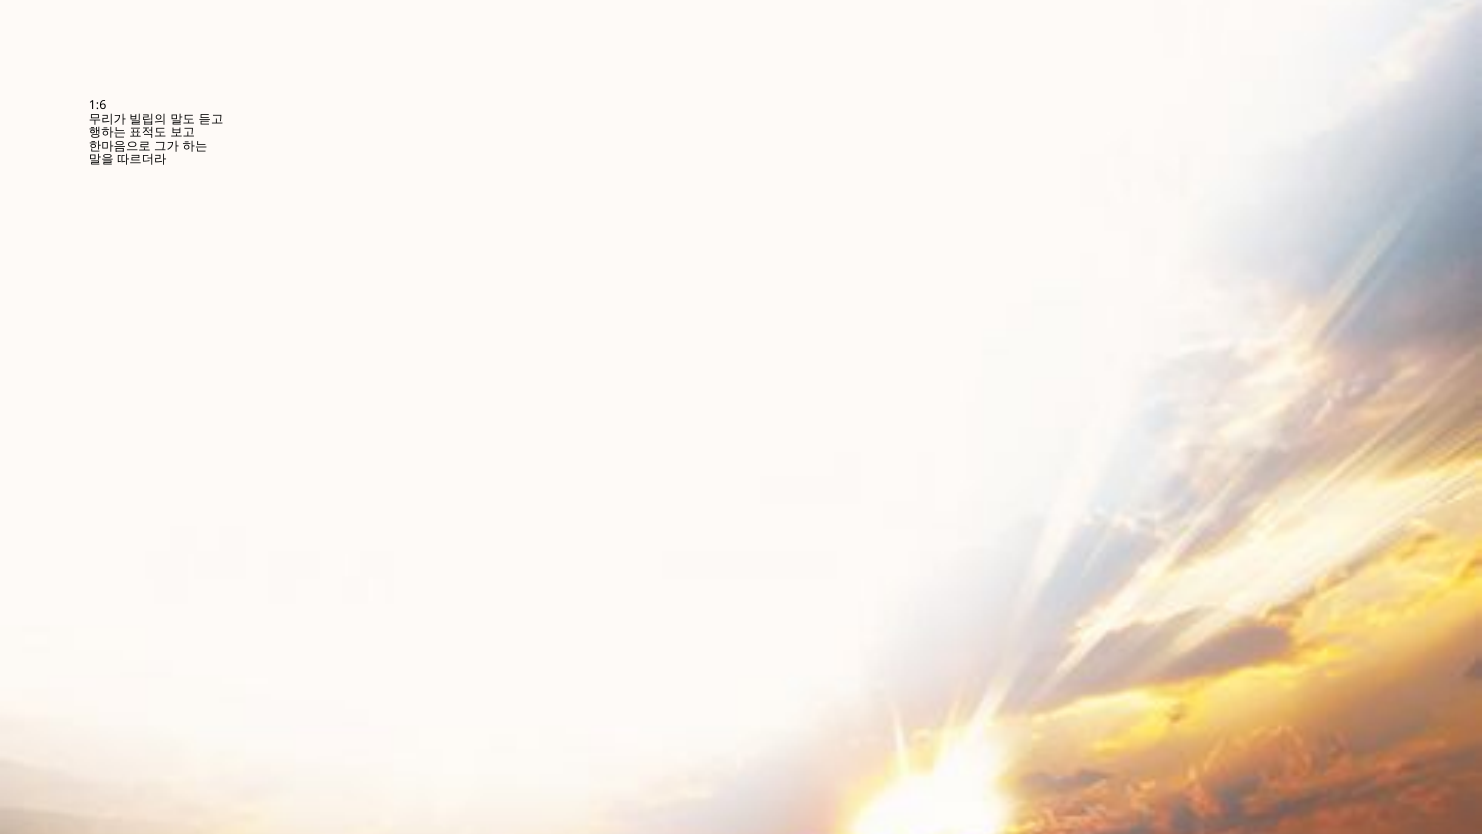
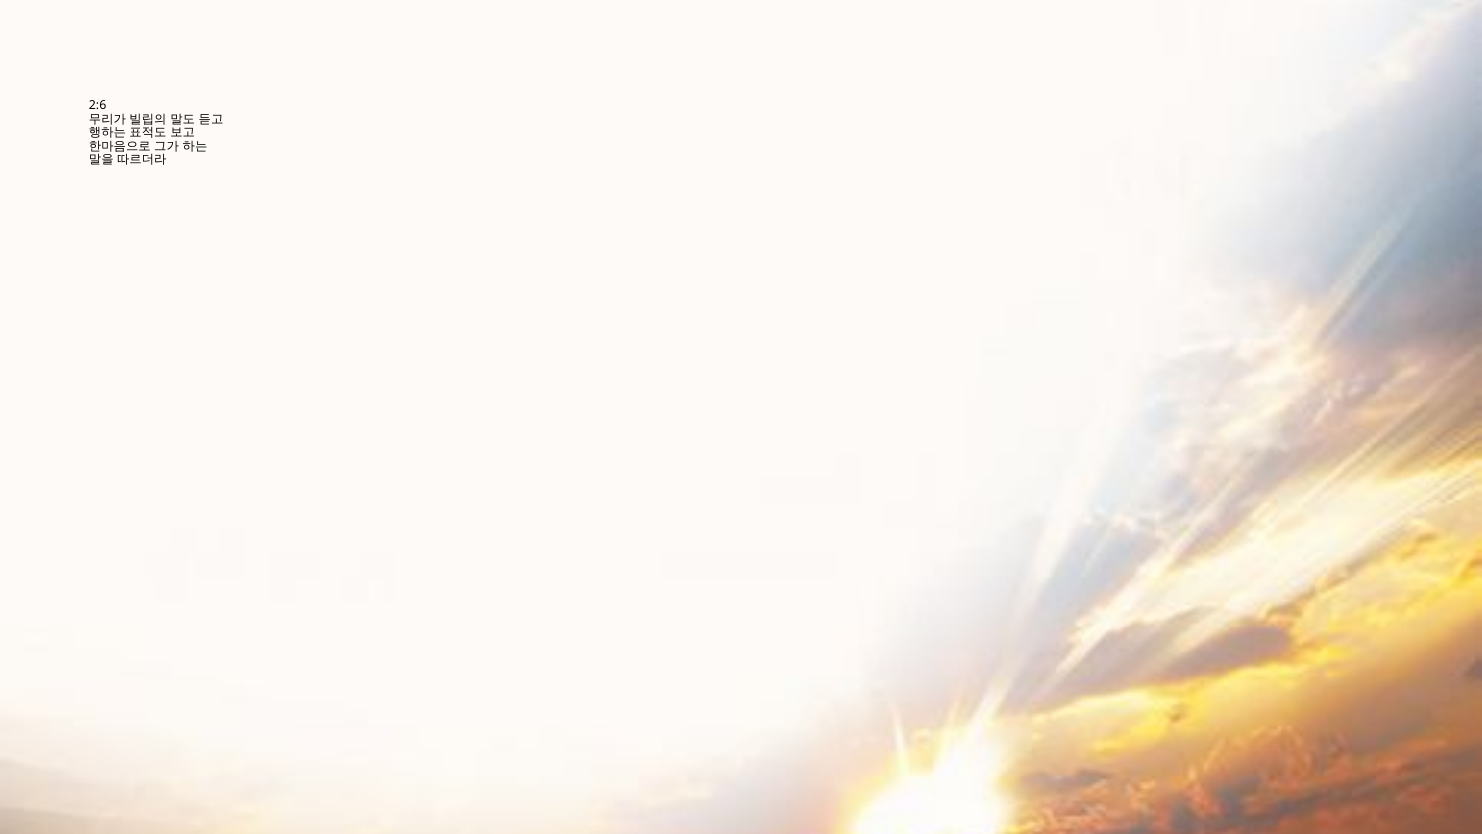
1:6: 1:6 -> 2:6
